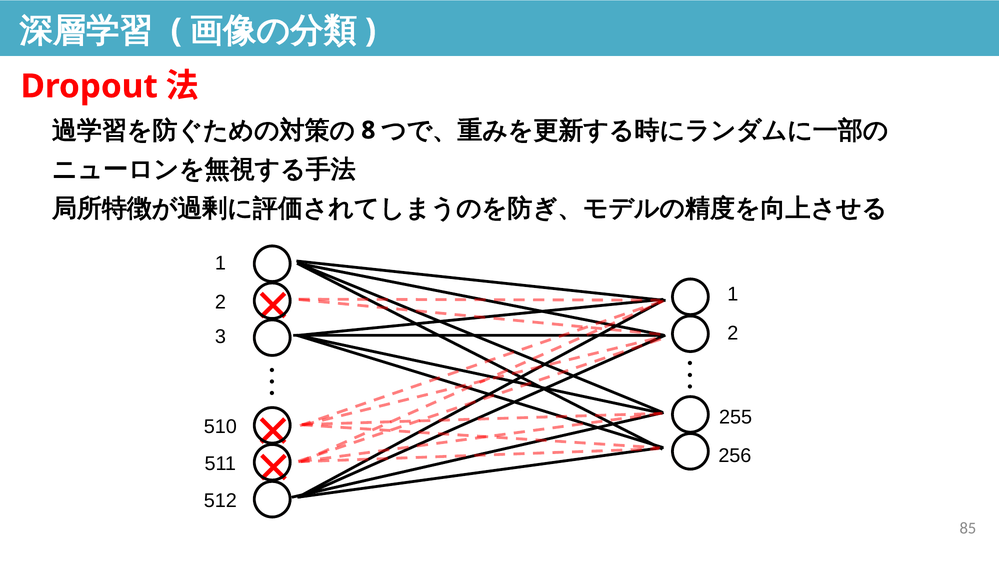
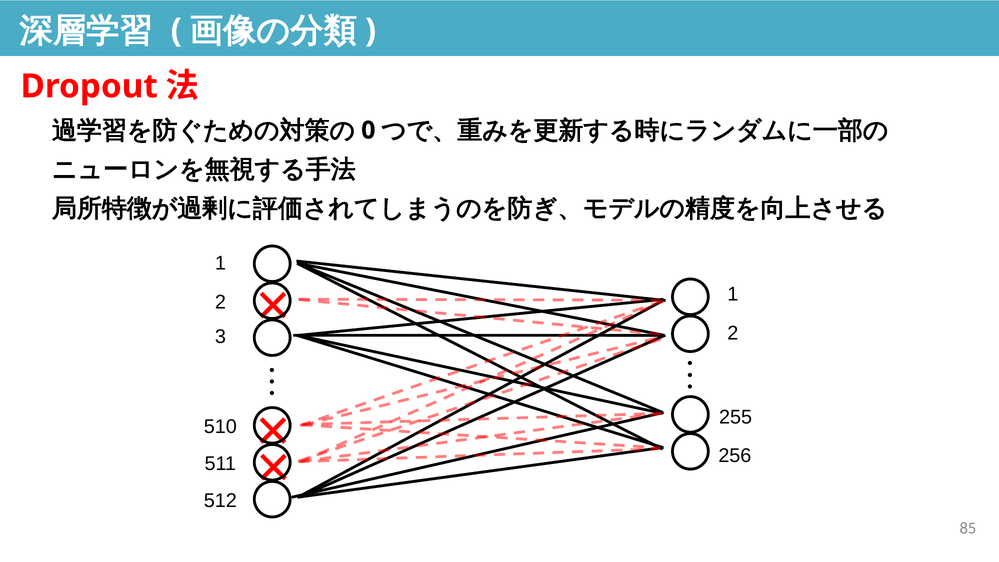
8: 8 -> 0
